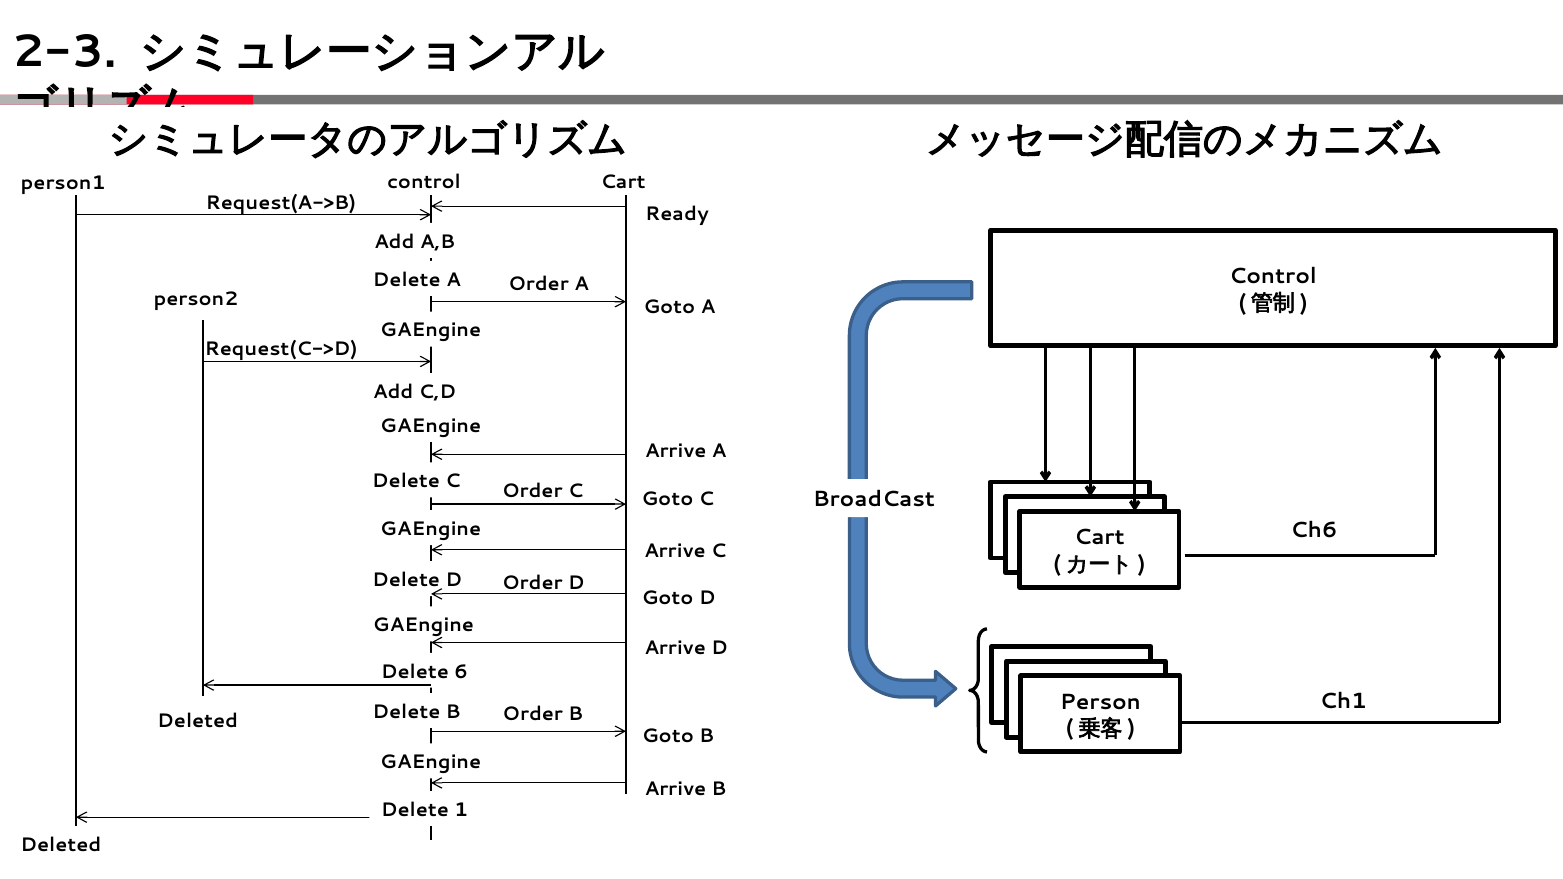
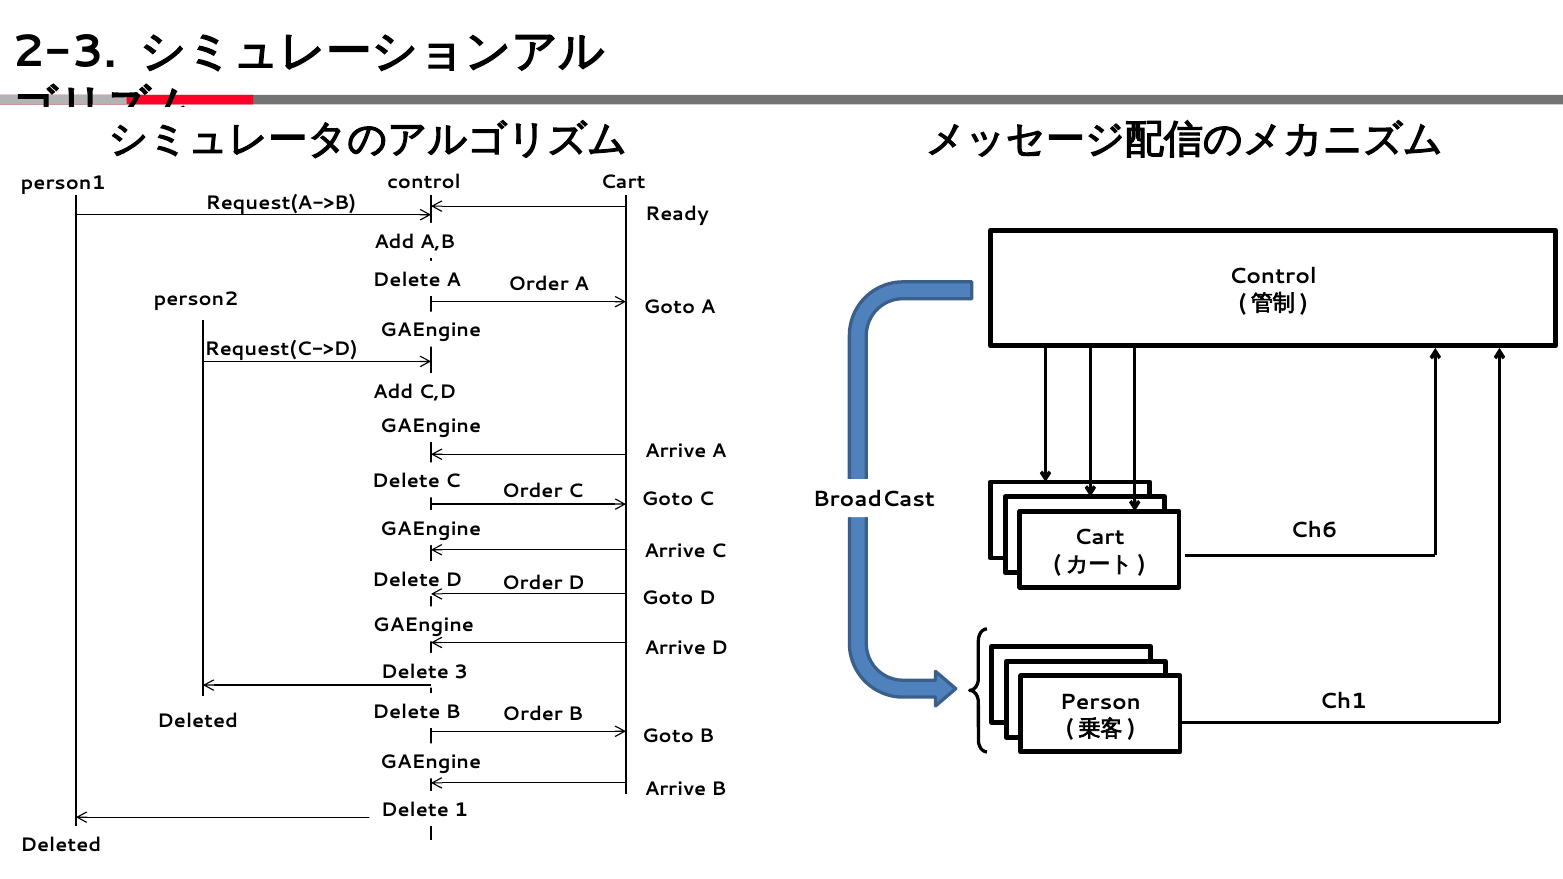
6: 6 -> 3
